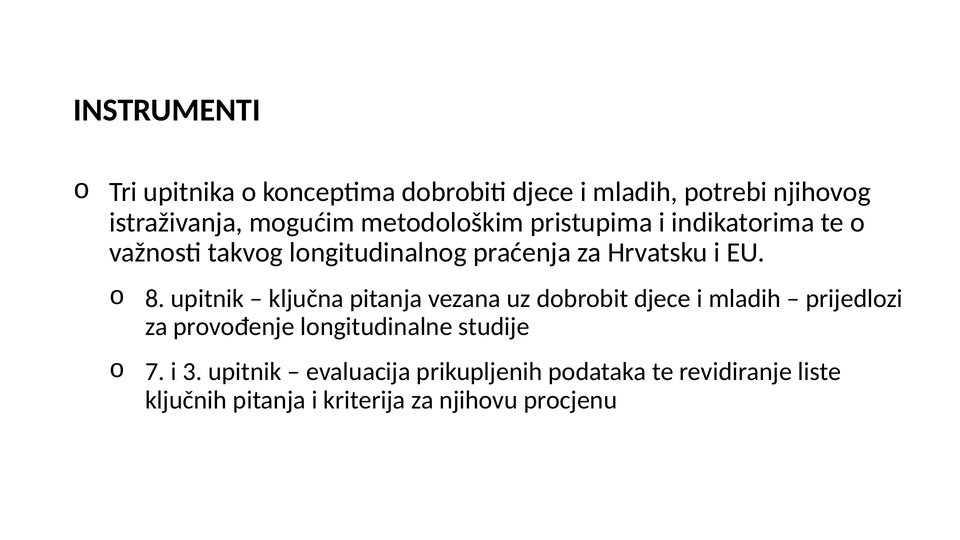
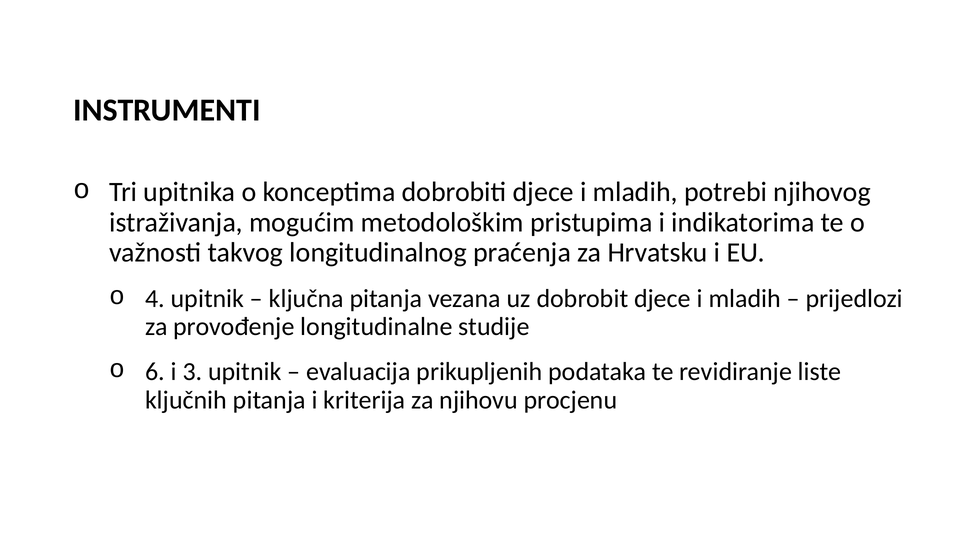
8: 8 -> 4
7: 7 -> 6
